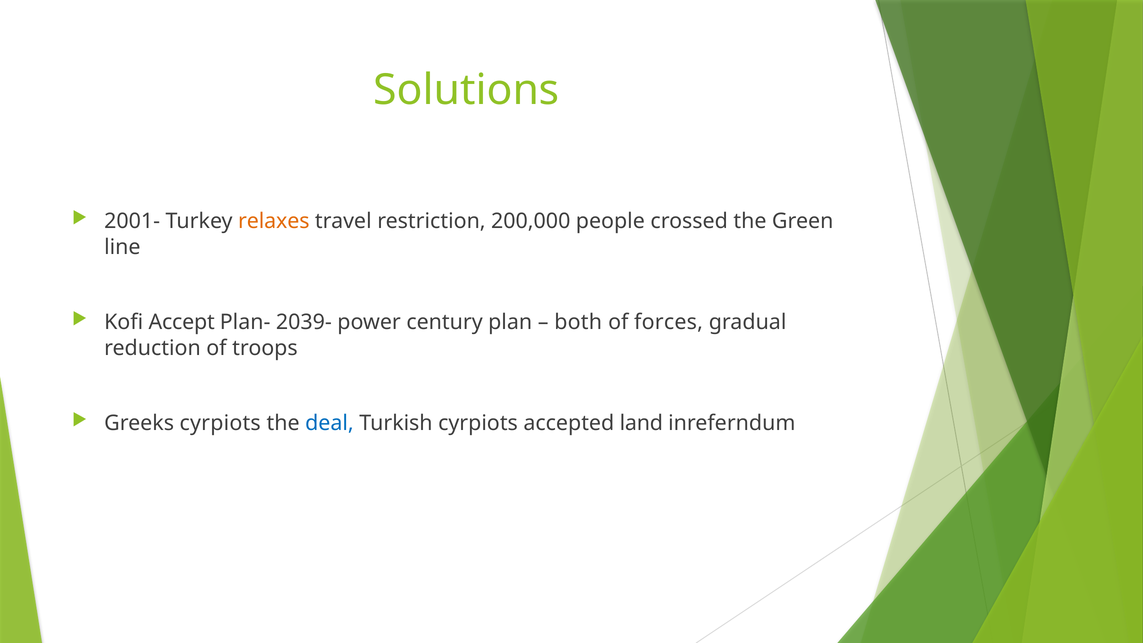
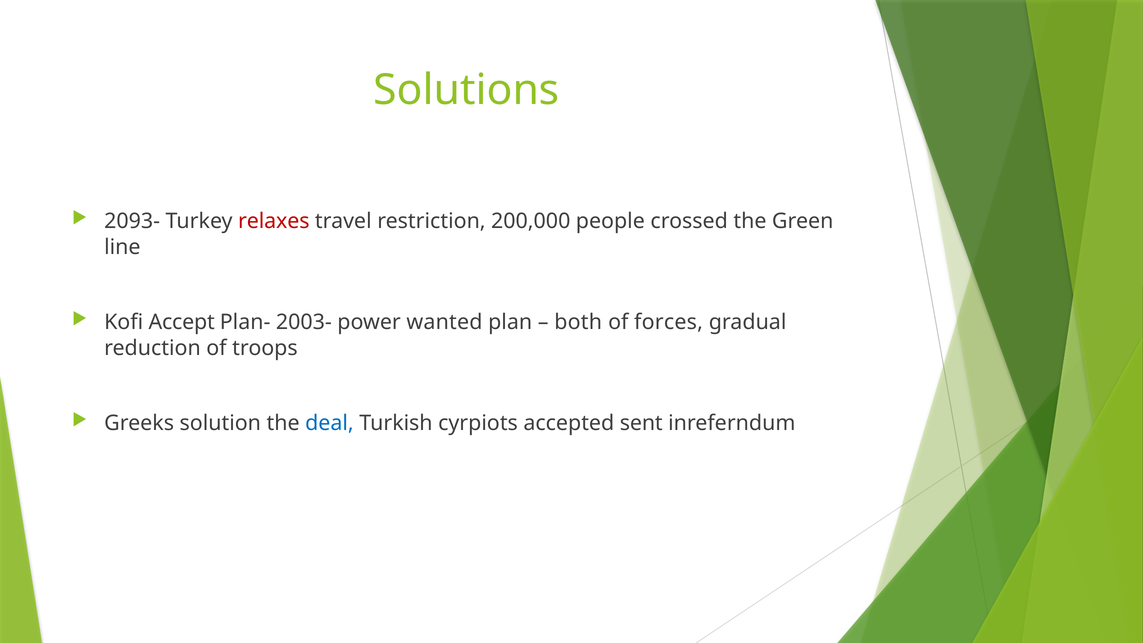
2001-: 2001- -> 2093-
relaxes colour: orange -> red
2039-: 2039- -> 2003-
century: century -> wanted
Greeks cyrpiots: cyrpiots -> solution
land: land -> sent
